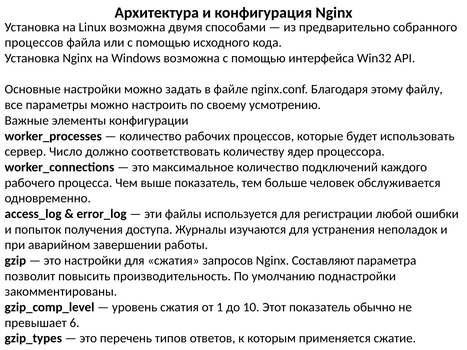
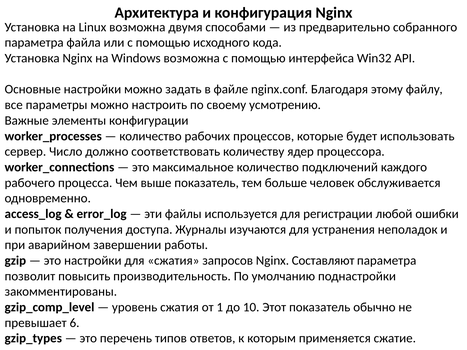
процессов at (34, 43): процессов -> параметра
